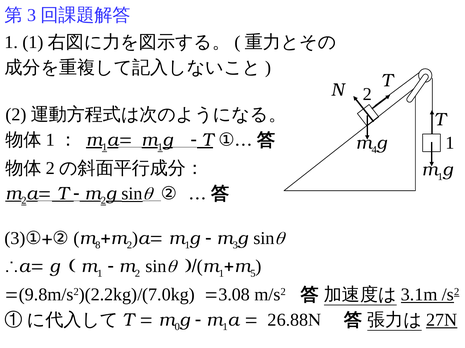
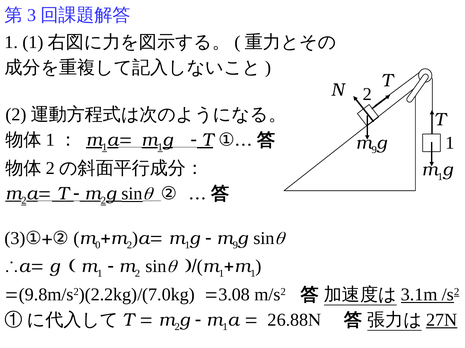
4 at (374, 150): 4 -> 9
8: 8 -> 0
3 at (235, 246): 3 -> 9
5 at (253, 274): 5 -> 1
0 at (177, 328): 0 -> 2
